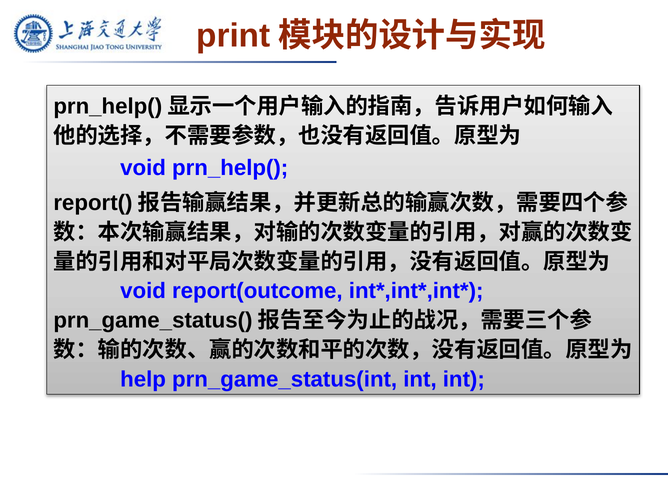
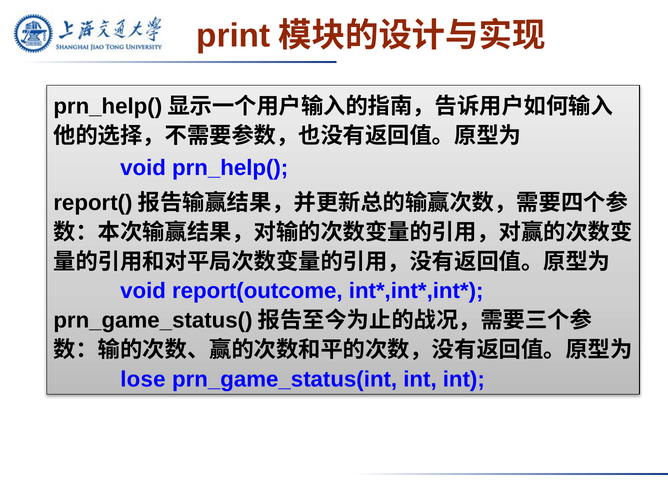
help: help -> lose
